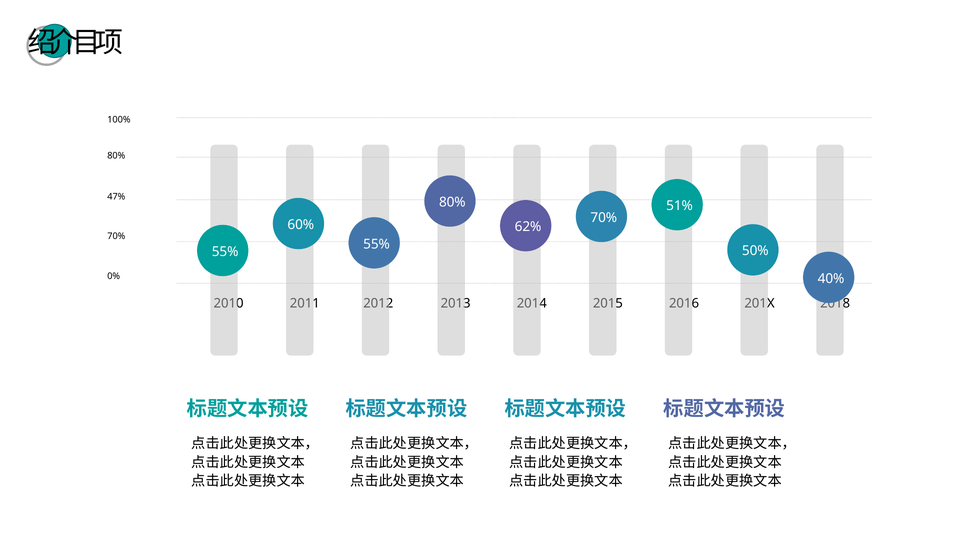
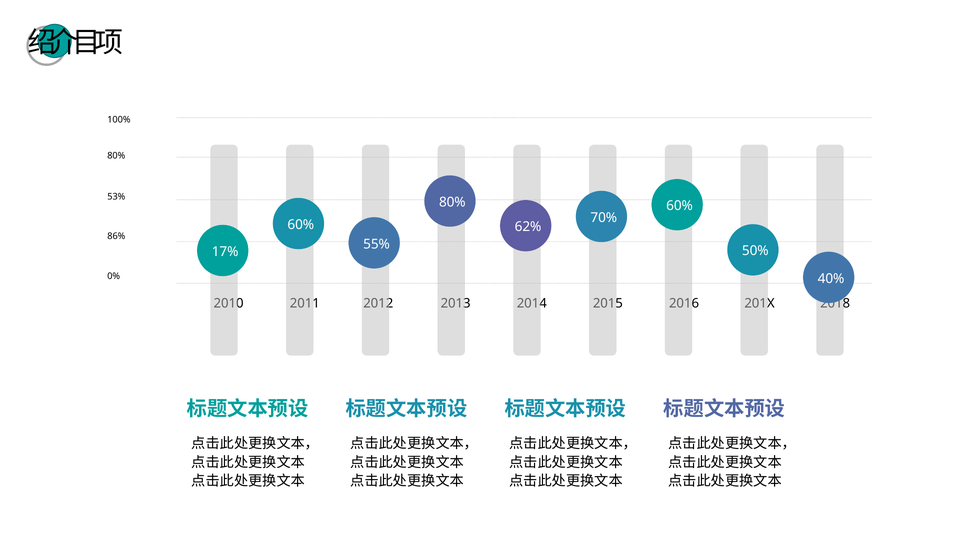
47%: 47% -> 53%
51% at (680, 206): 51% -> 60%
70% at (116, 236): 70% -> 86%
55% at (225, 252): 55% -> 17%
